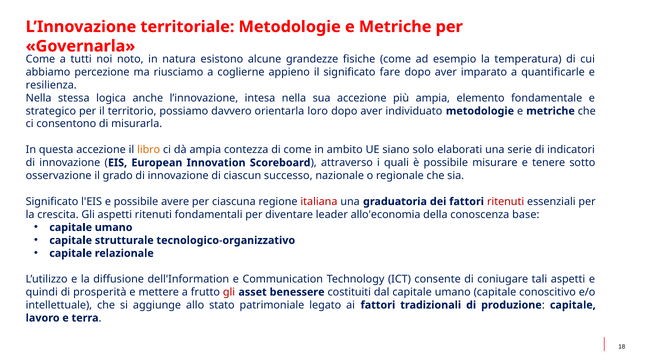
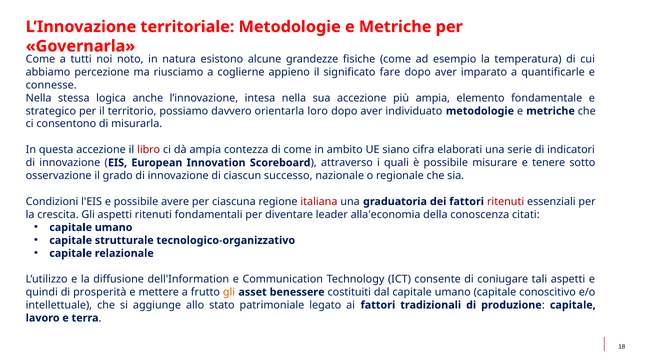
resilienza: resilienza -> connesse
libro colour: orange -> red
solo: solo -> cifra
Significato at (52, 202): Significato -> Condizioni
allo'economia: allo'economia -> alla'economia
base: base -> citati
gli at (229, 292) colour: red -> orange
